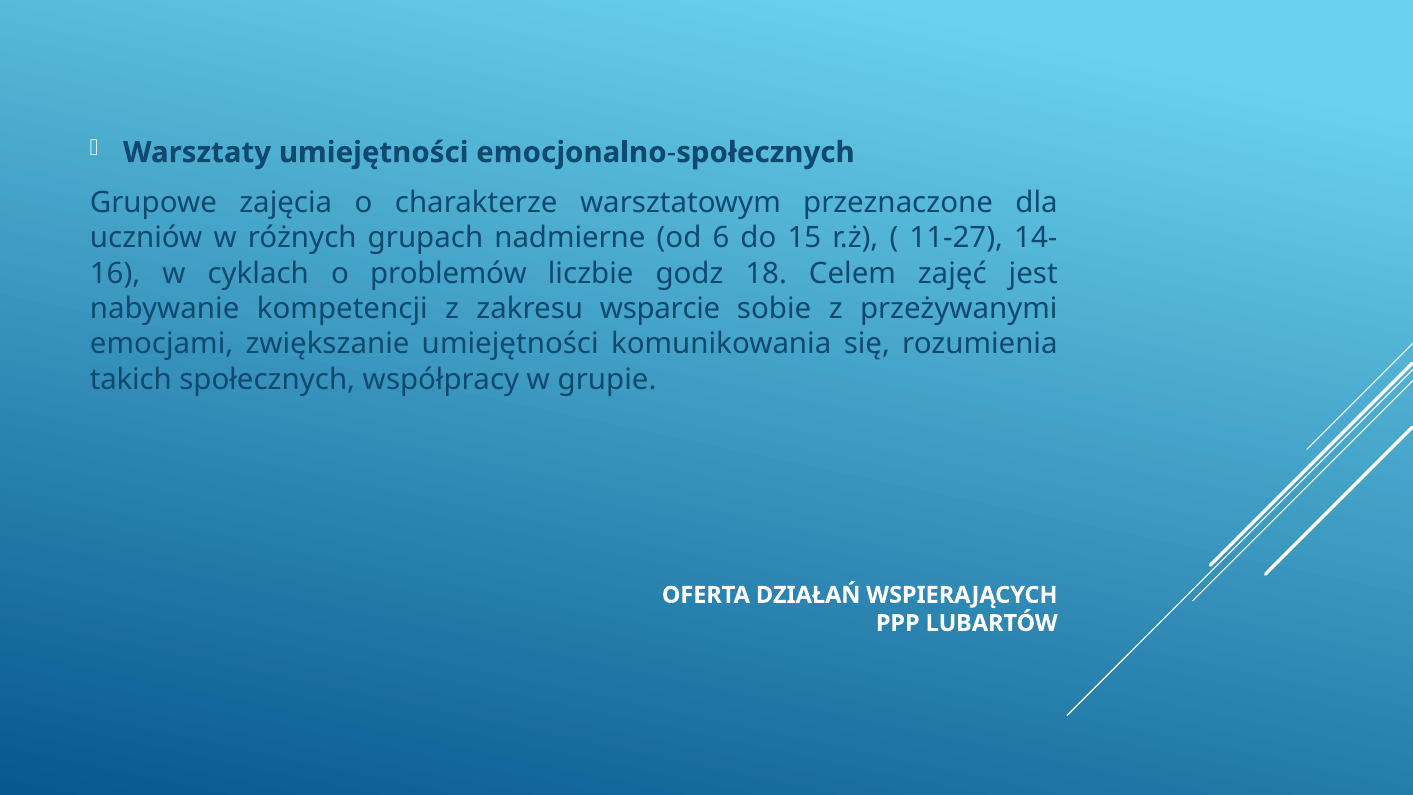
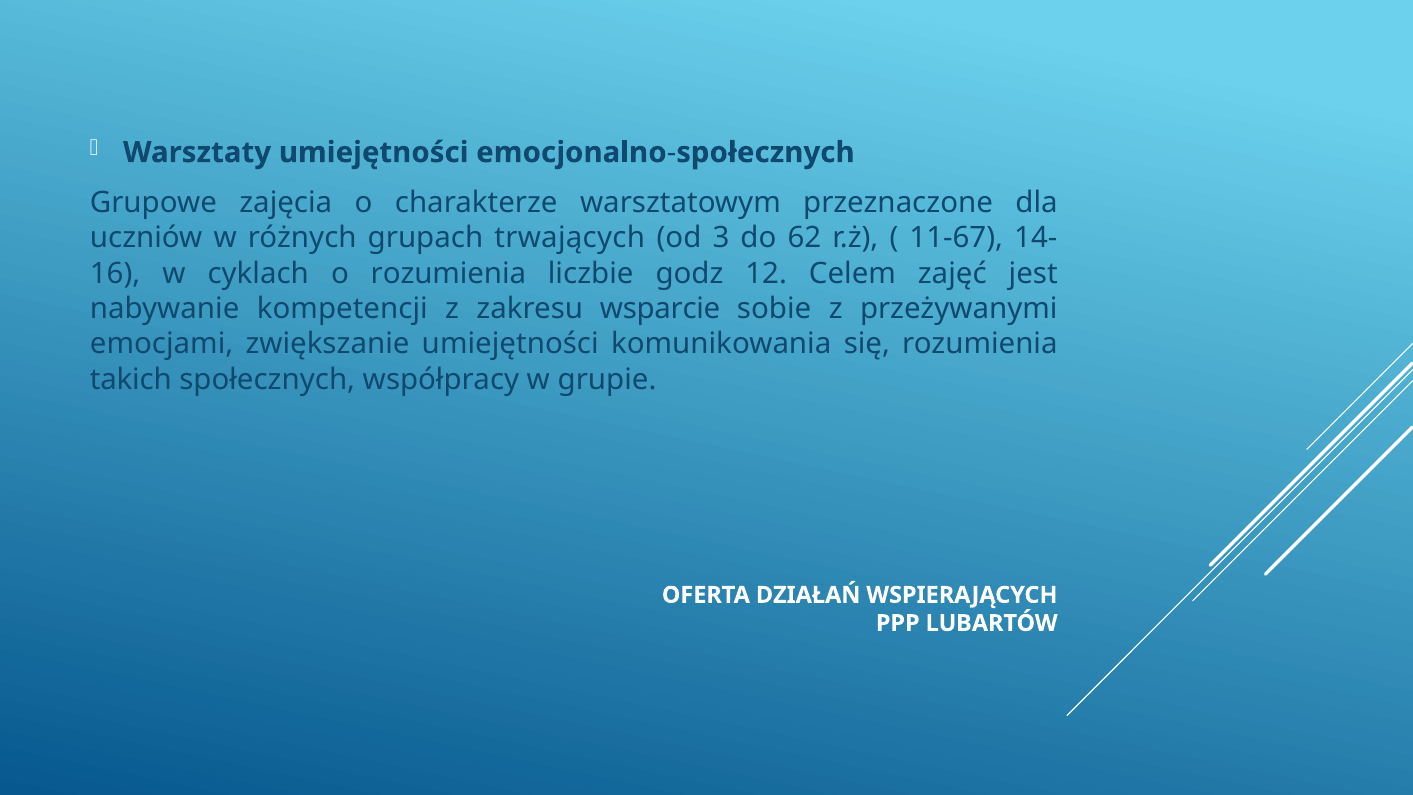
nadmierne: nadmierne -> trwających
6: 6 -> 3
15: 15 -> 62
11-27: 11-27 -> 11-67
o problemów: problemów -> rozumienia
18: 18 -> 12
